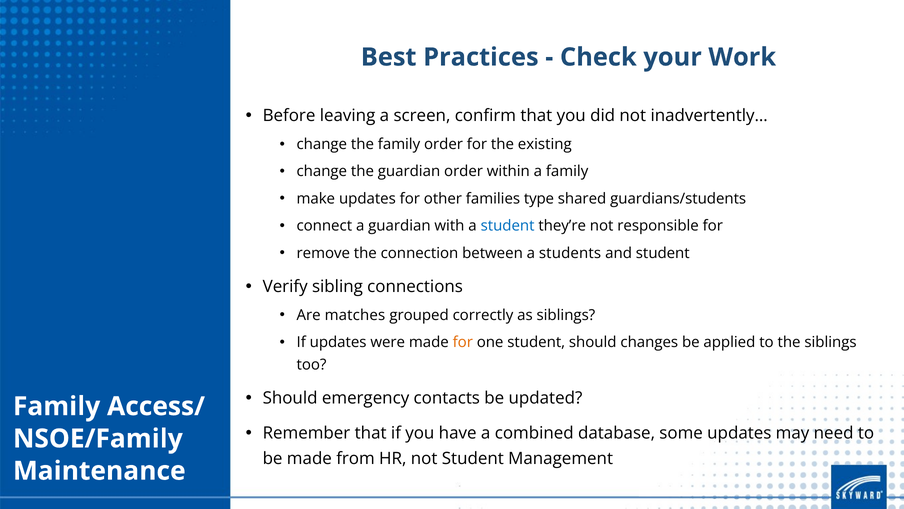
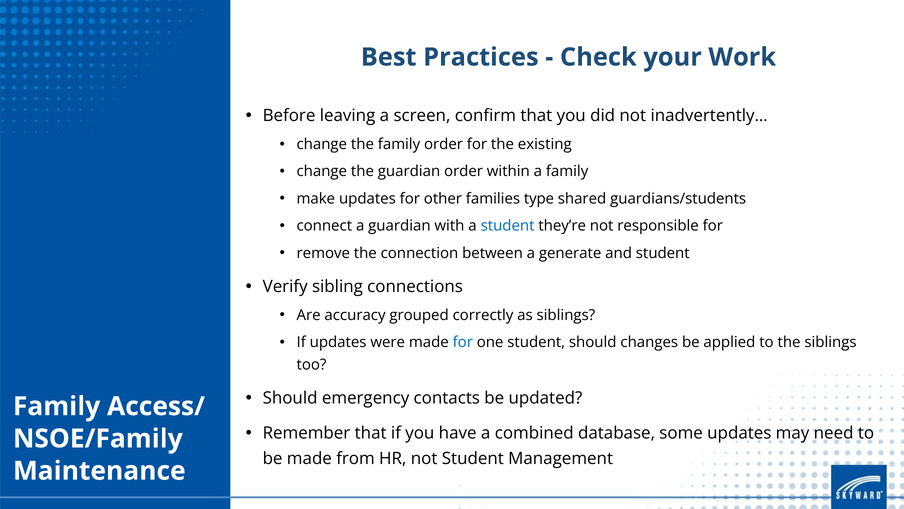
students: students -> generate
matches: matches -> accuracy
for at (463, 342) colour: orange -> blue
